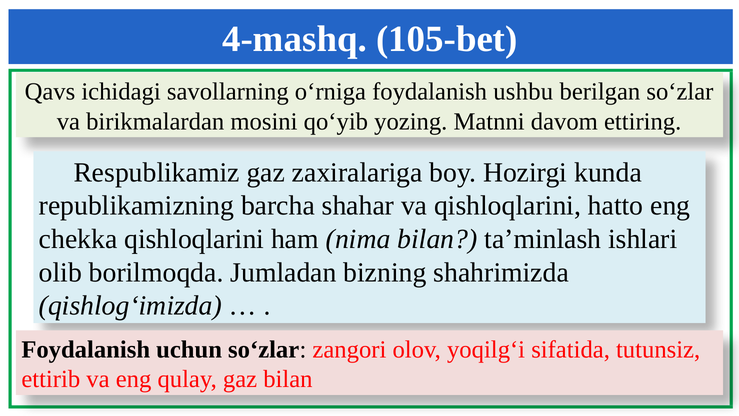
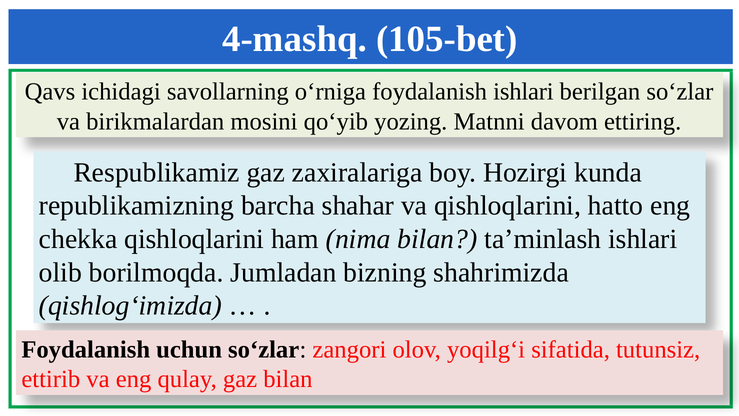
foydalanish ushbu: ushbu -> ishlari
